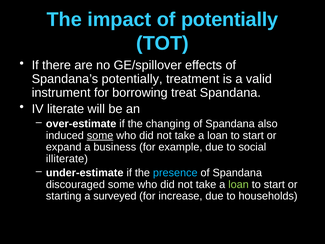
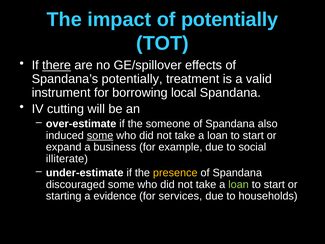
there underline: none -> present
treat: treat -> local
literate: literate -> cutting
changing: changing -> someone
presence colour: light blue -> yellow
surveyed: surveyed -> evidence
increase: increase -> services
